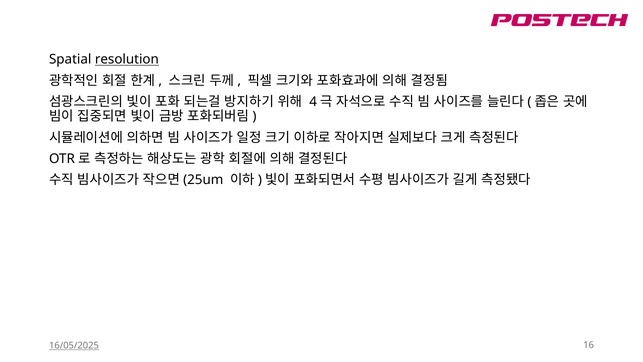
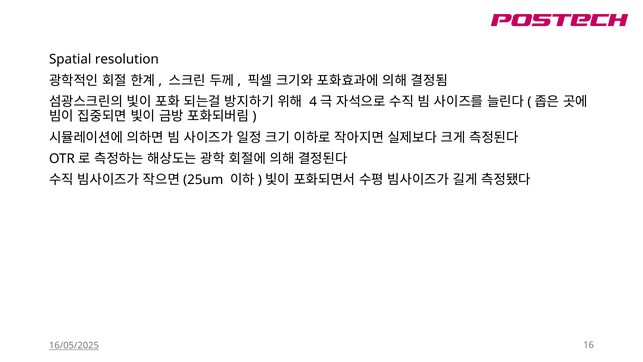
resolution underline: present -> none
